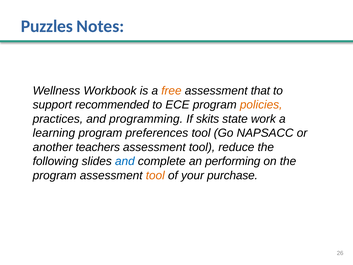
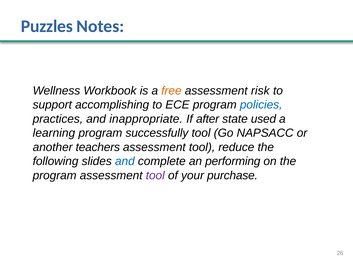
that: that -> risk
recommended: recommended -> accomplishing
policies colour: orange -> blue
programming: programming -> inappropriate
skits: skits -> after
work: work -> used
preferences: preferences -> successfully
tool at (155, 175) colour: orange -> purple
